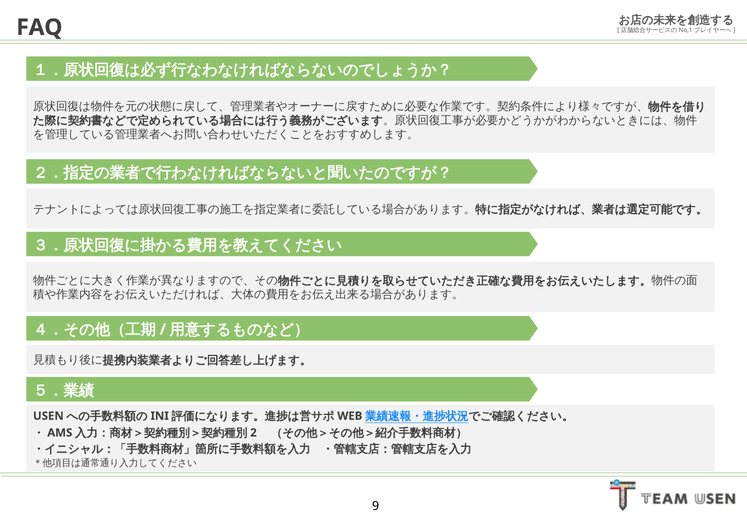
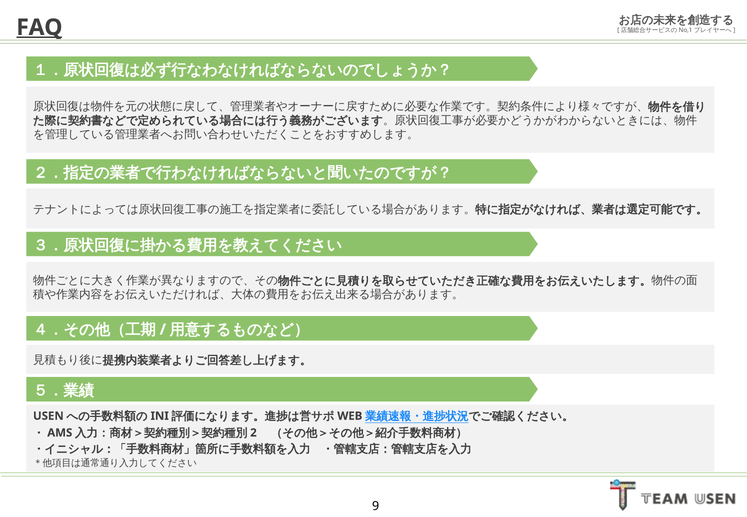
FAQ underline: none -> present
